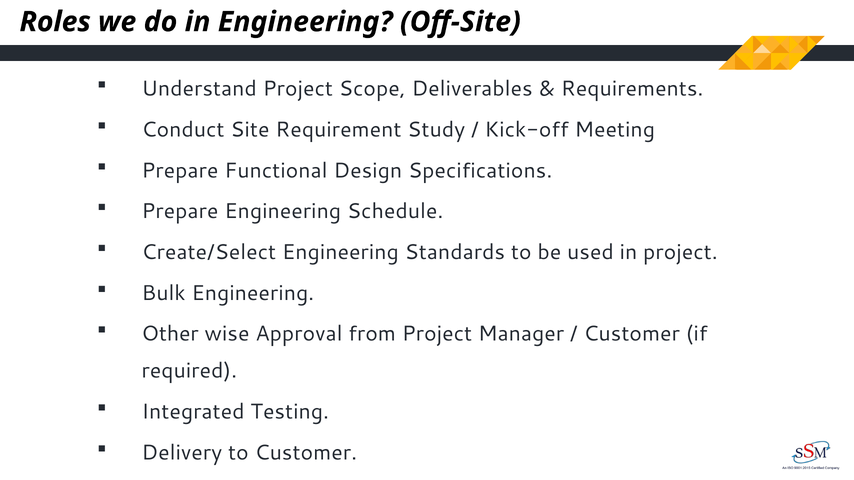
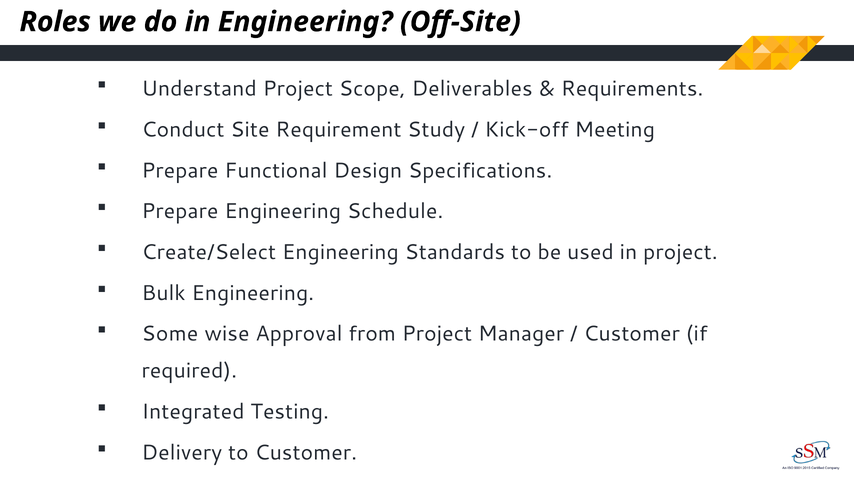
Other: Other -> Some
